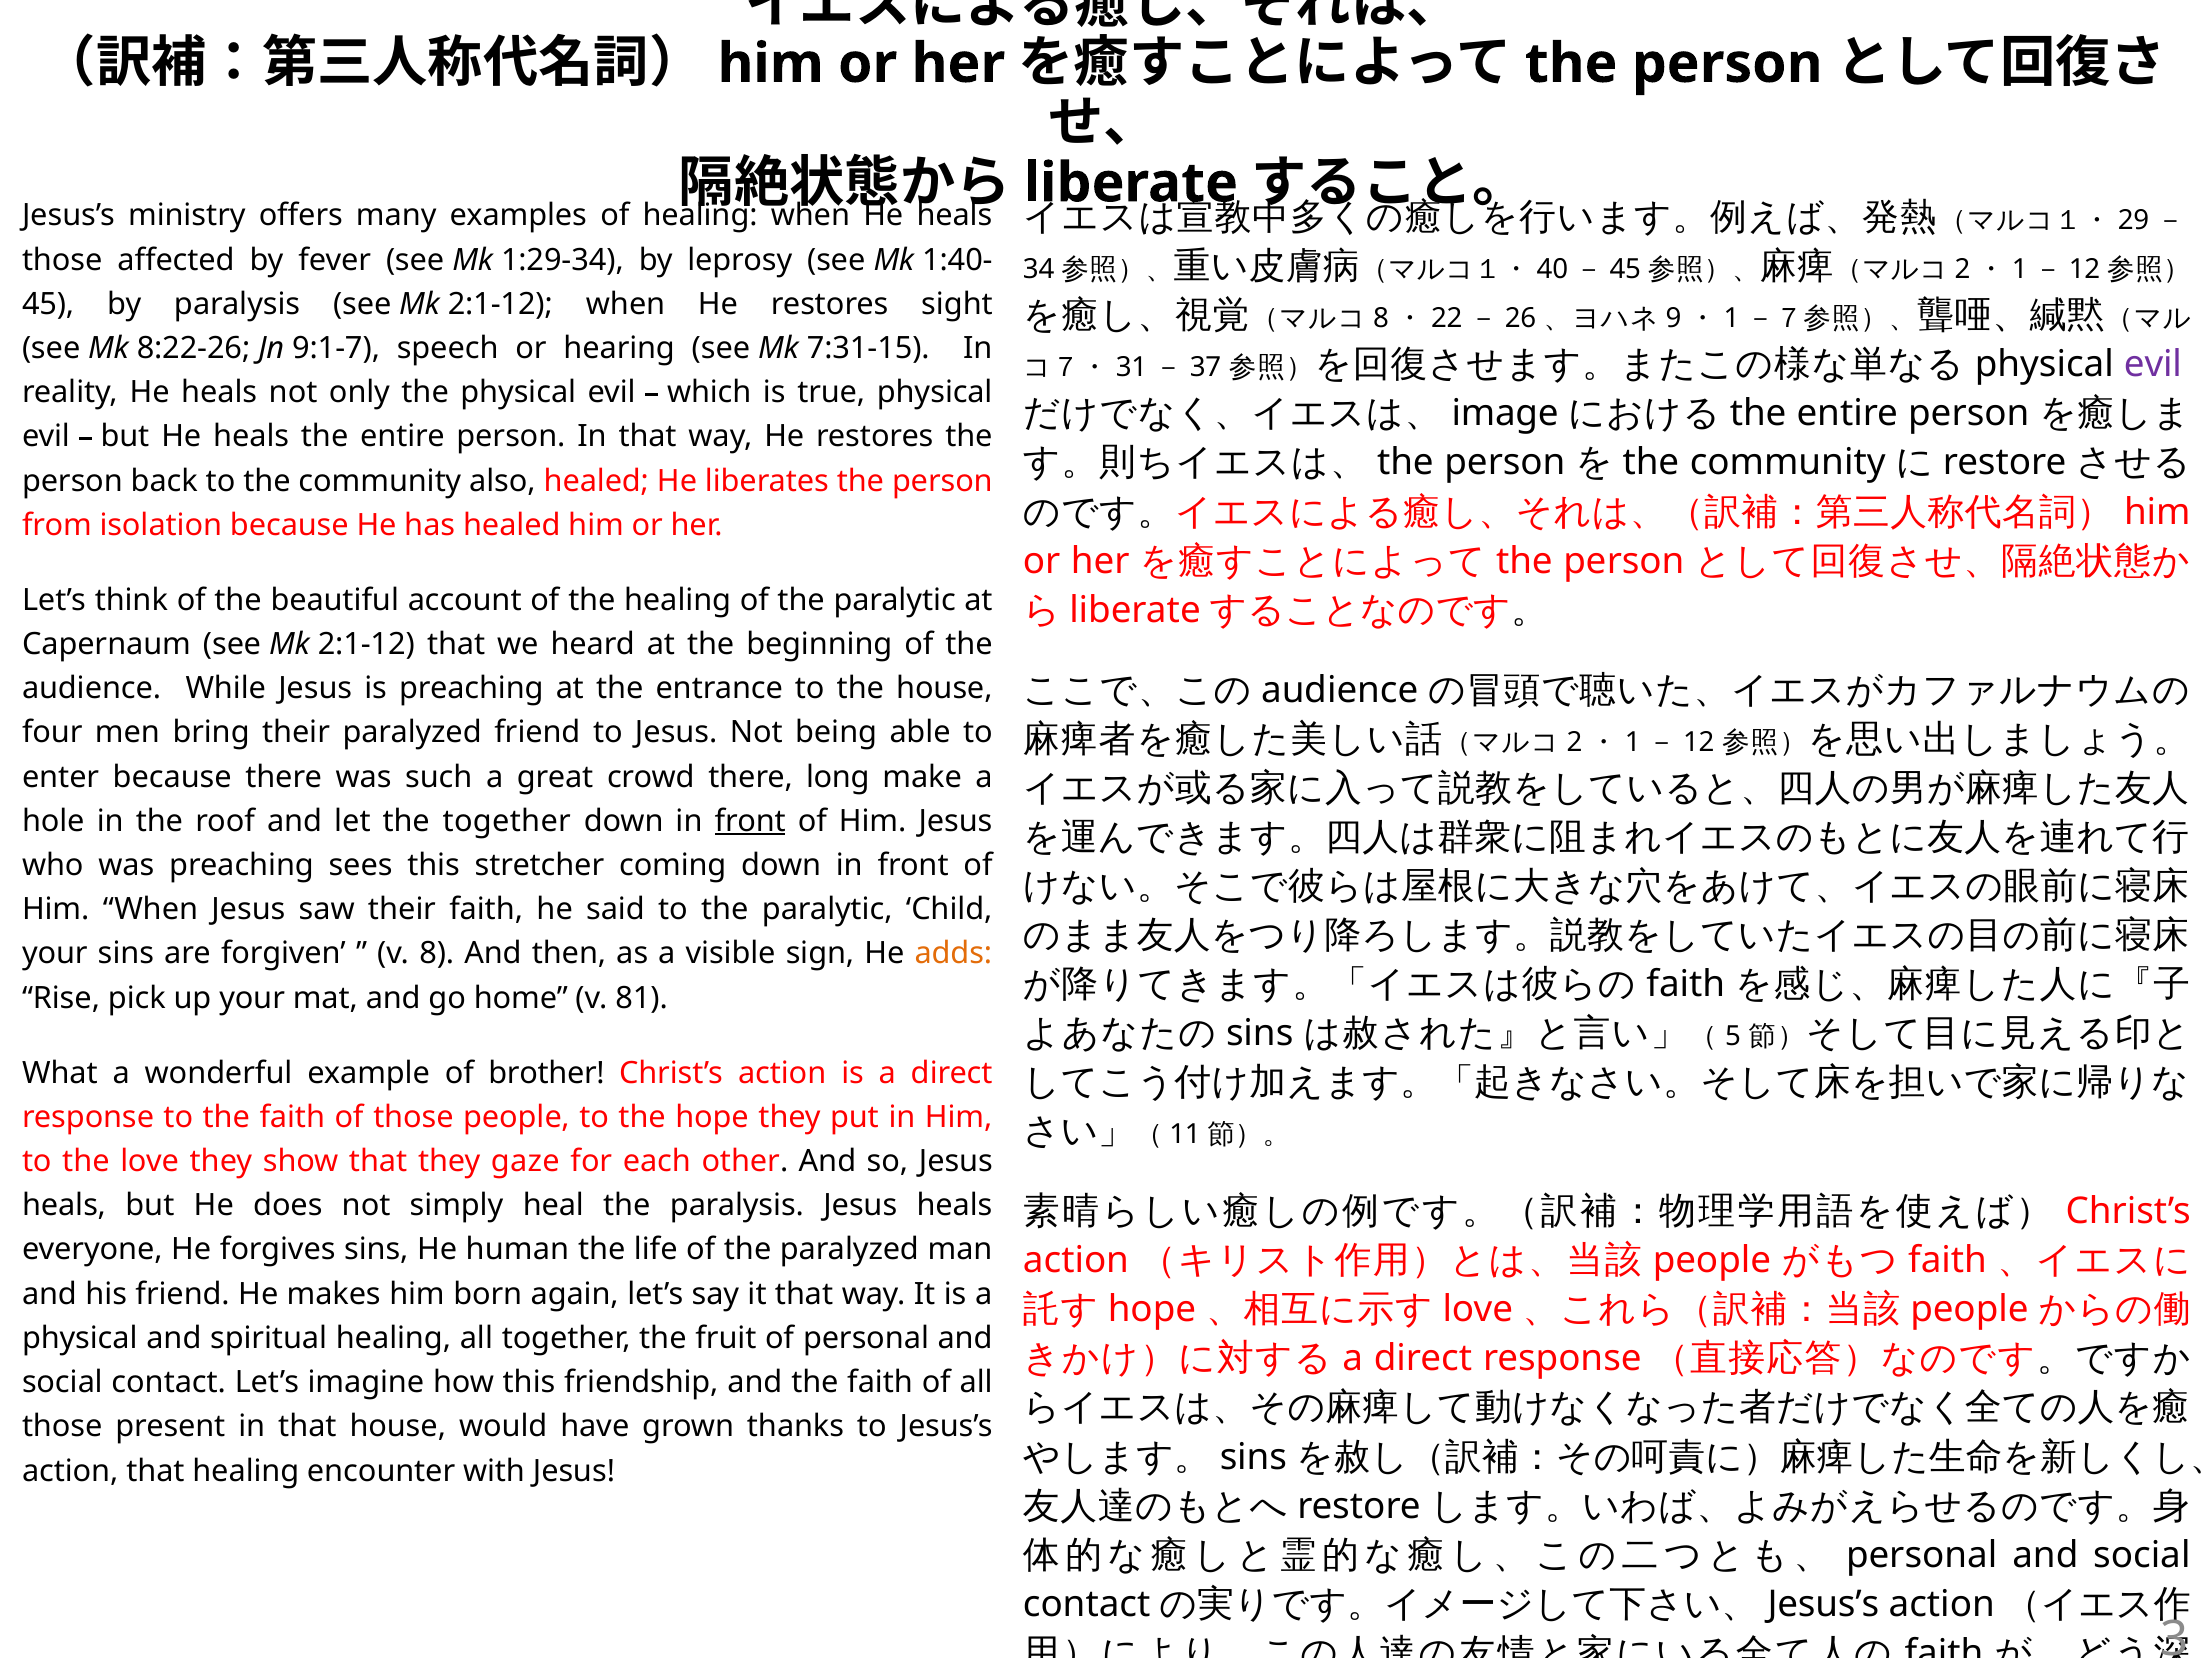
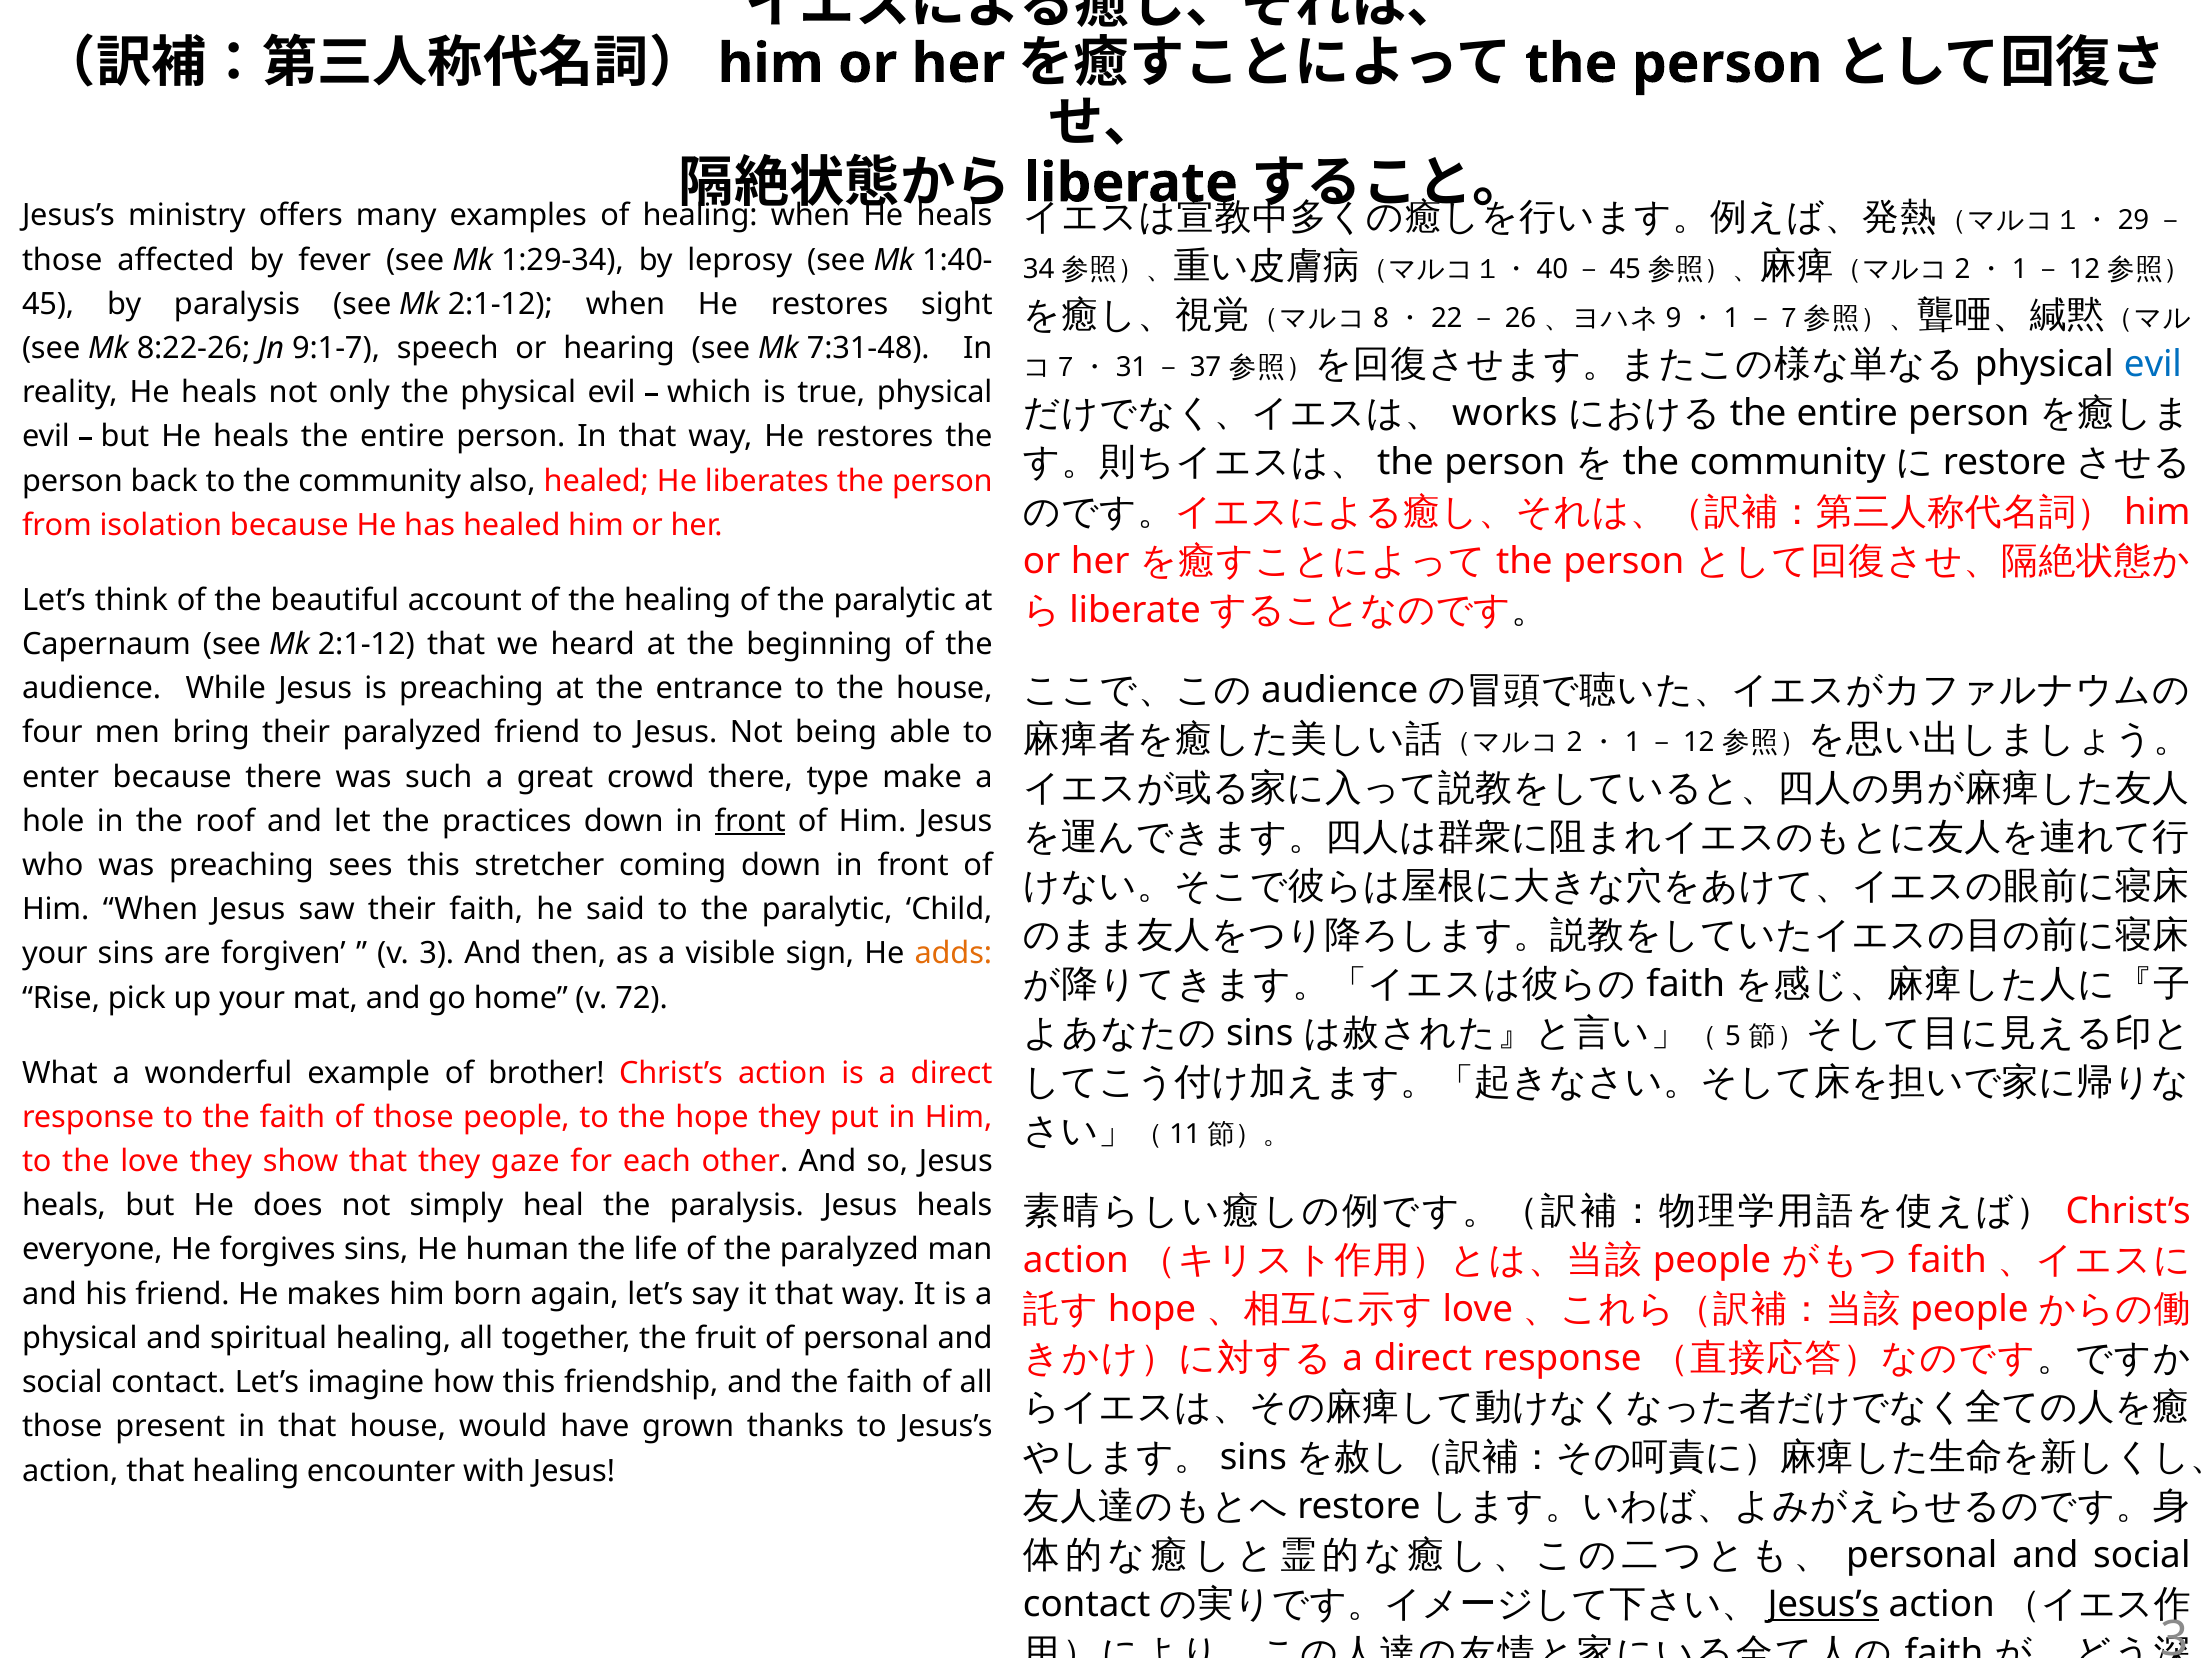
7:31-15: 7:31-15 -> 7:31-48
evil at (2153, 365) colour: purple -> blue
image: image -> works
long: long -> type
the together: together -> practices
v 8: 8 -> 3
81: 81 -> 72
Jesus’s at (1823, 1604) underline: none -> present
